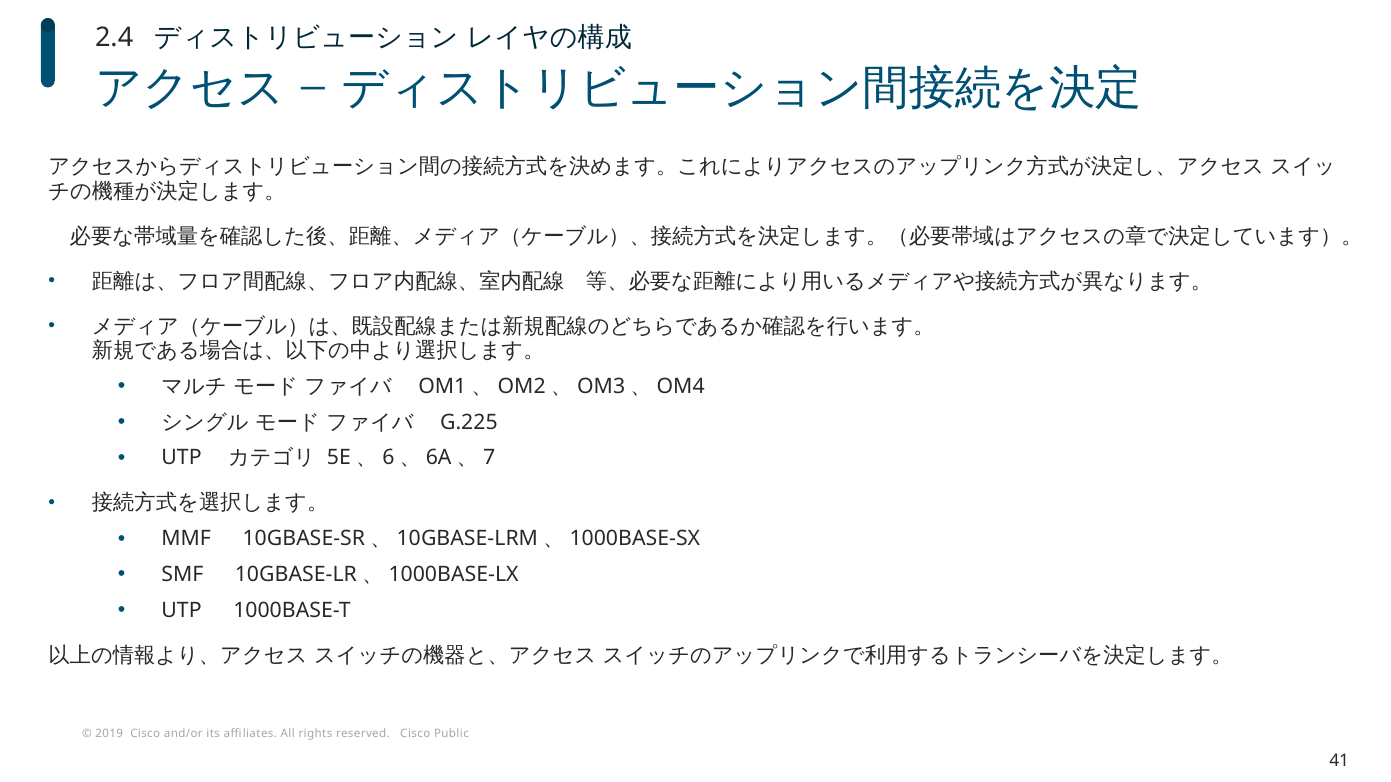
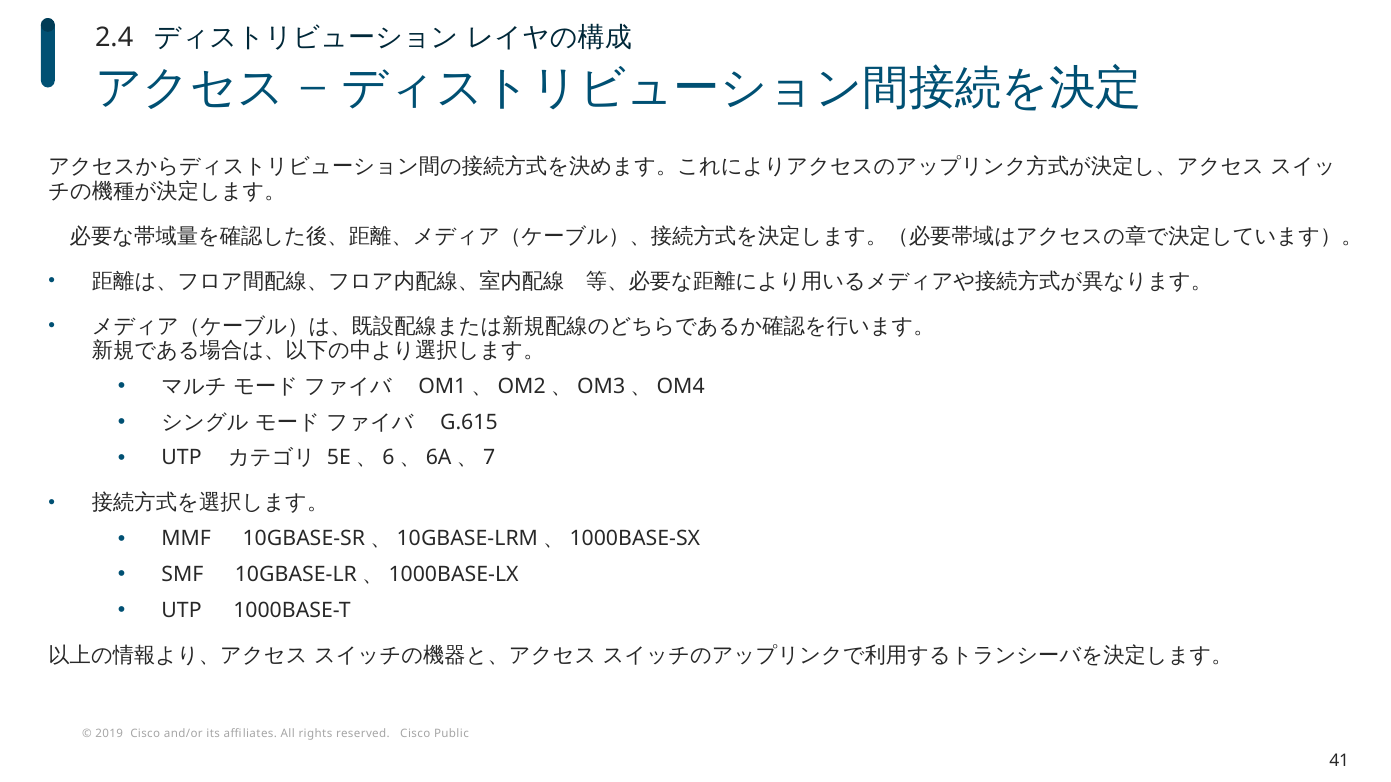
G.225: G.225 -> G.615
